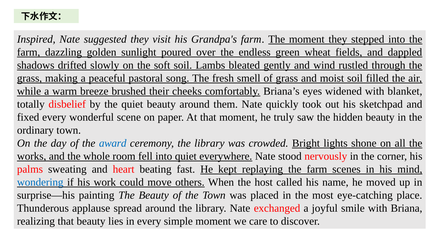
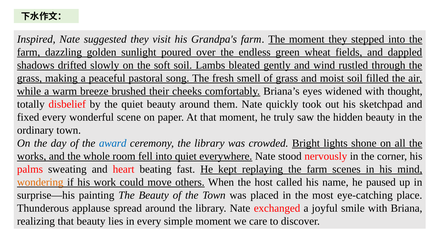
blanket: blanket -> thought
wondering colour: blue -> orange
moved: moved -> paused
